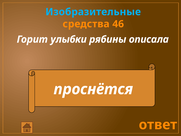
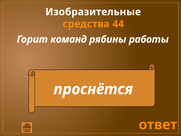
Изобразительные colour: light blue -> white
46: 46 -> 44
улыбки: улыбки -> команд
описала: описала -> работы
